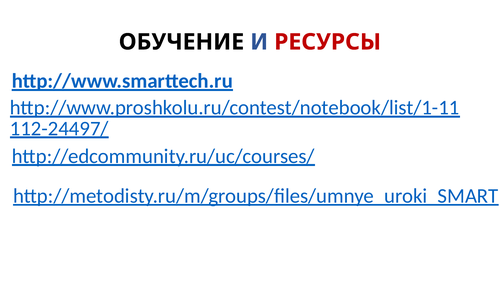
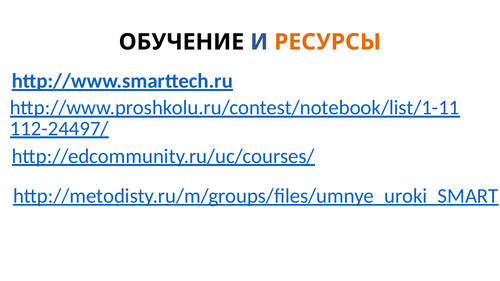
РЕСУРСЫ colour: red -> orange
